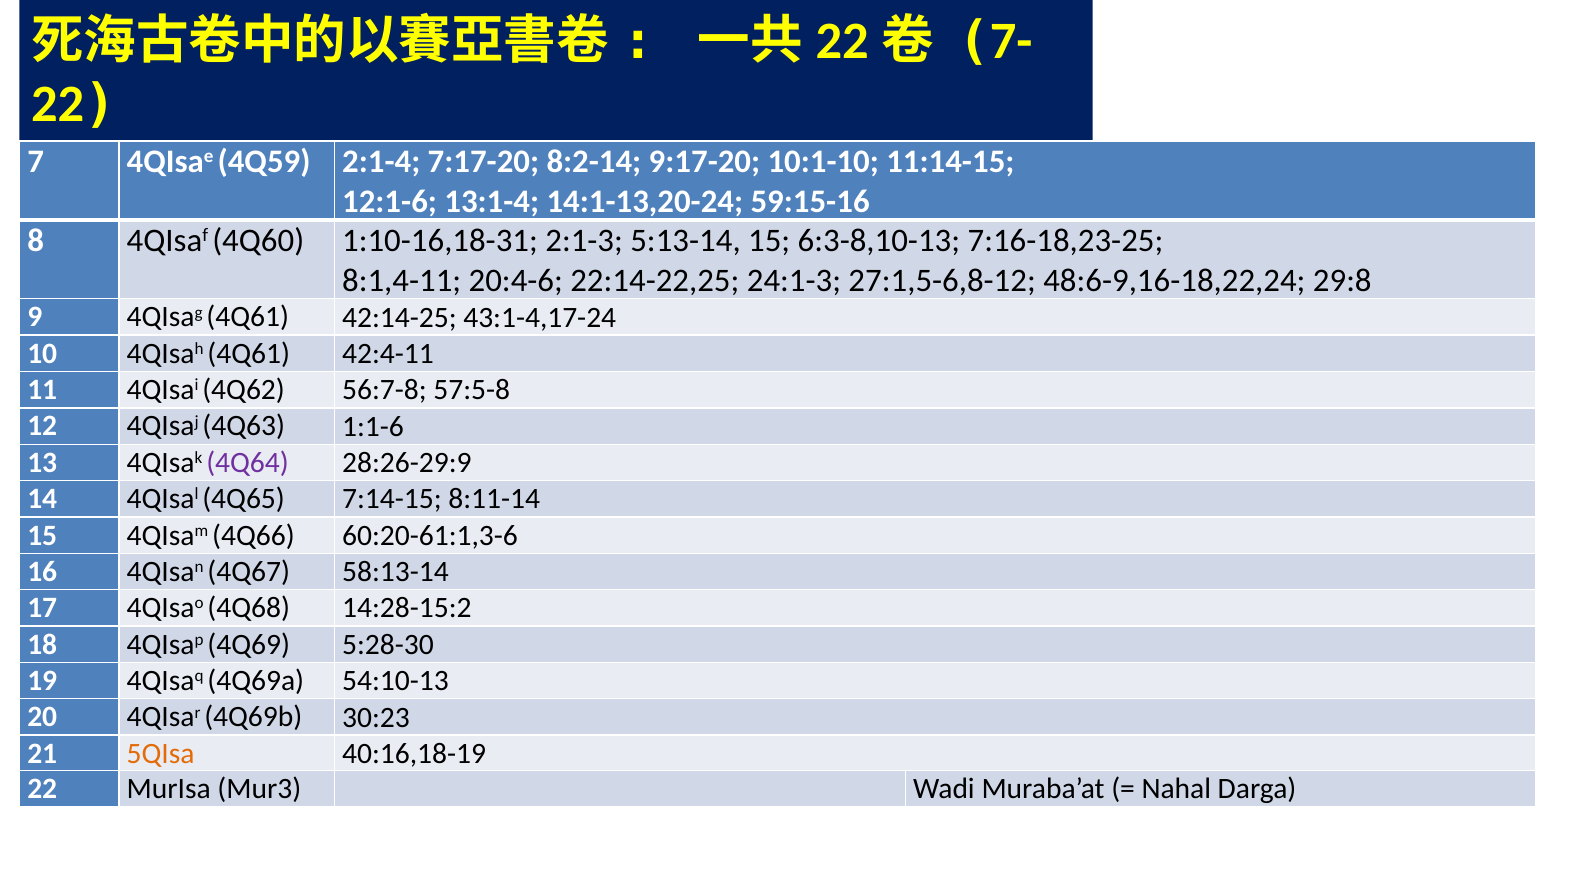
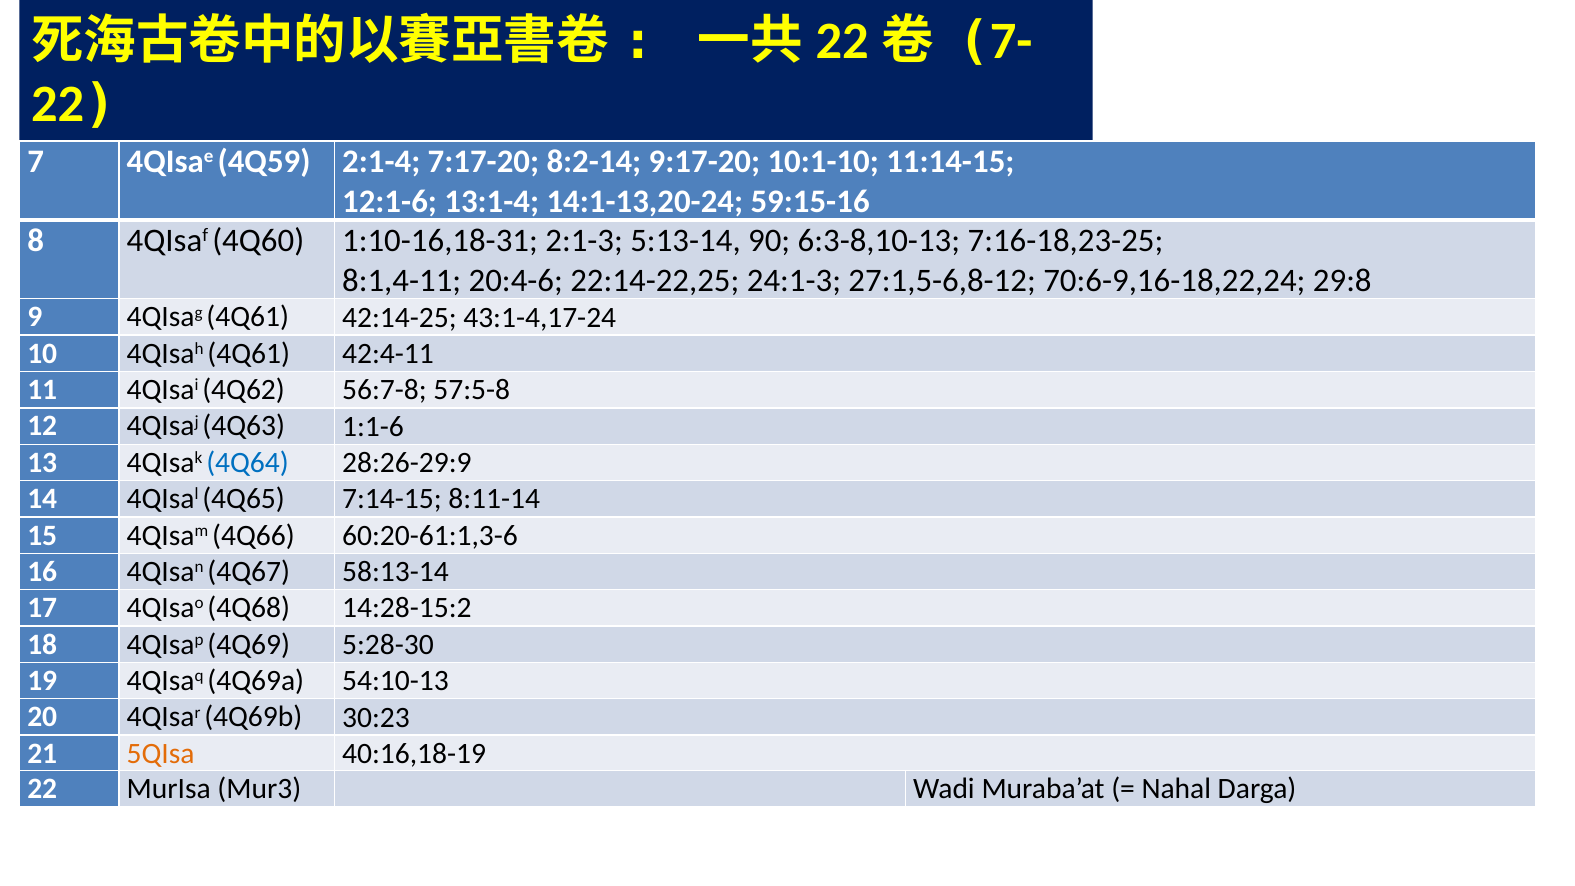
5:13-14 15: 15 -> 90
48:6-9,16-18,22,24: 48:6-9,16-18,22,24 -> 70:6-9,16-18,22,24
4Q64 colour: purple -> blue
